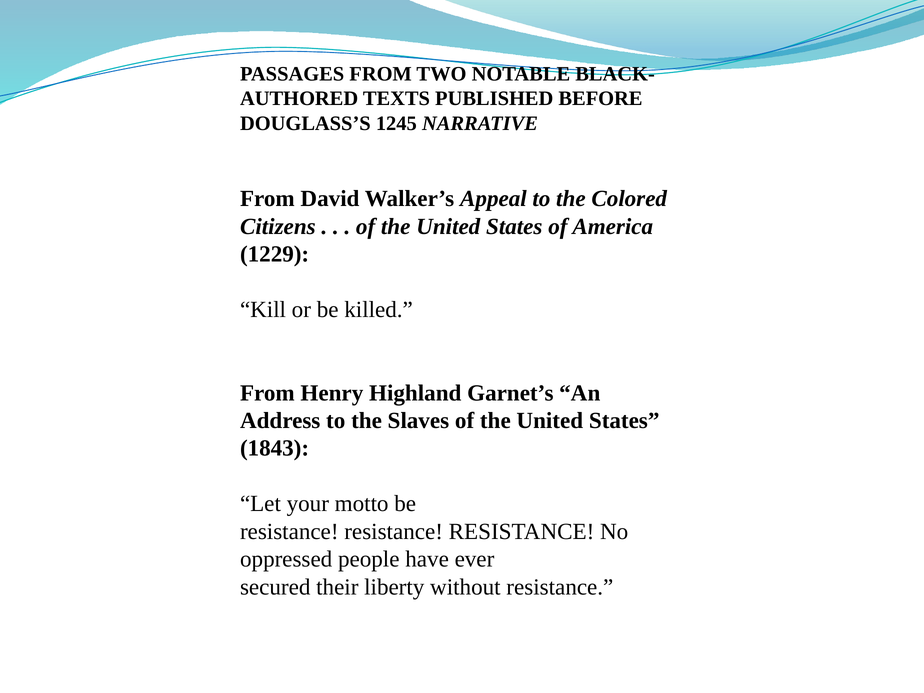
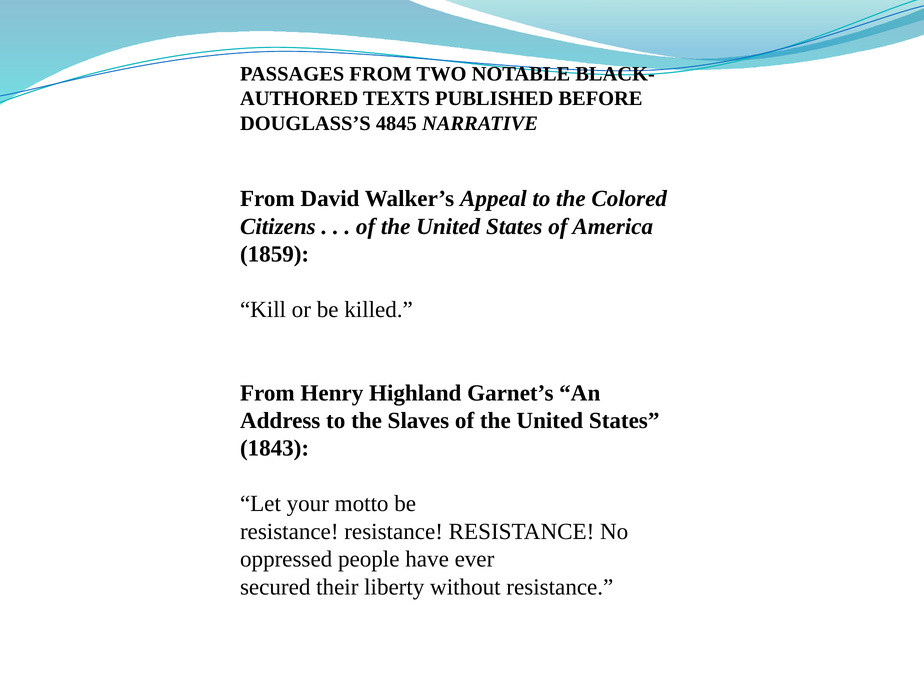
1245: 1245 -> 4845
1229: 1229 -> 1859
